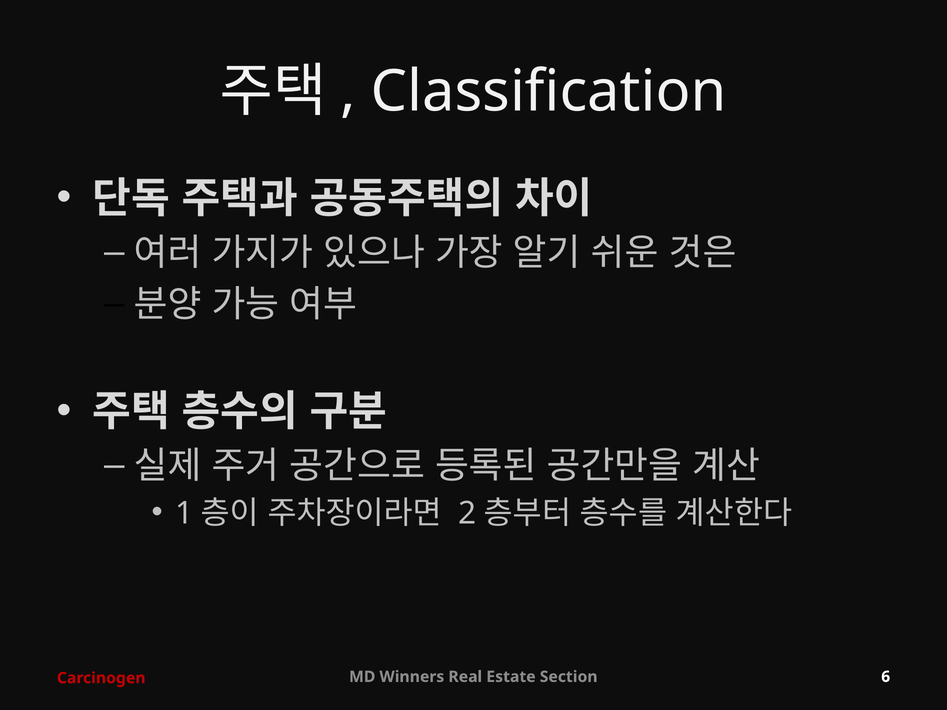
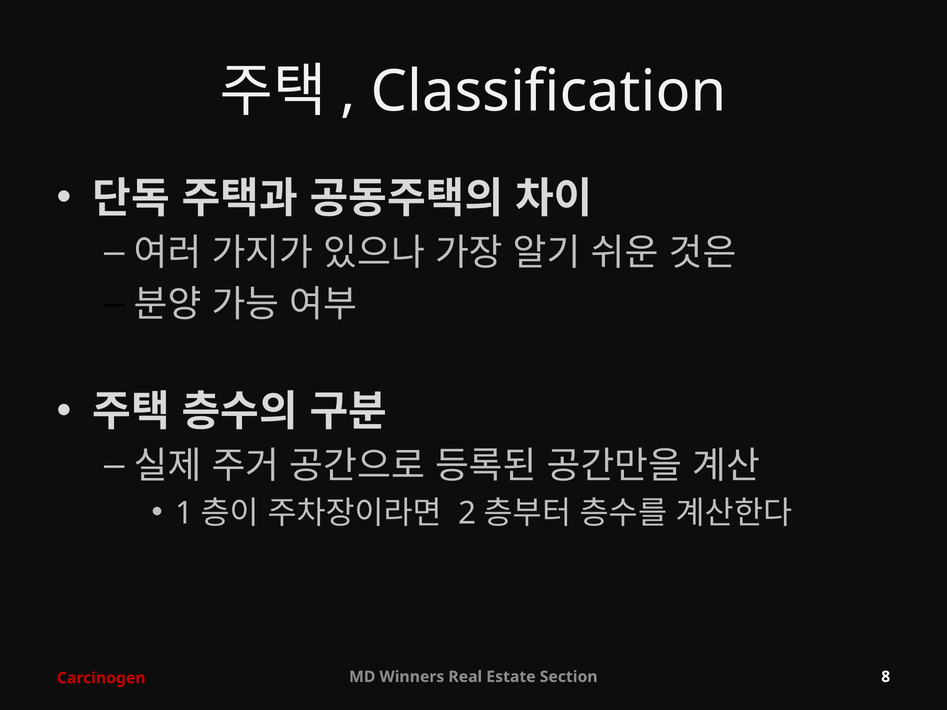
6: 6 -> 8
